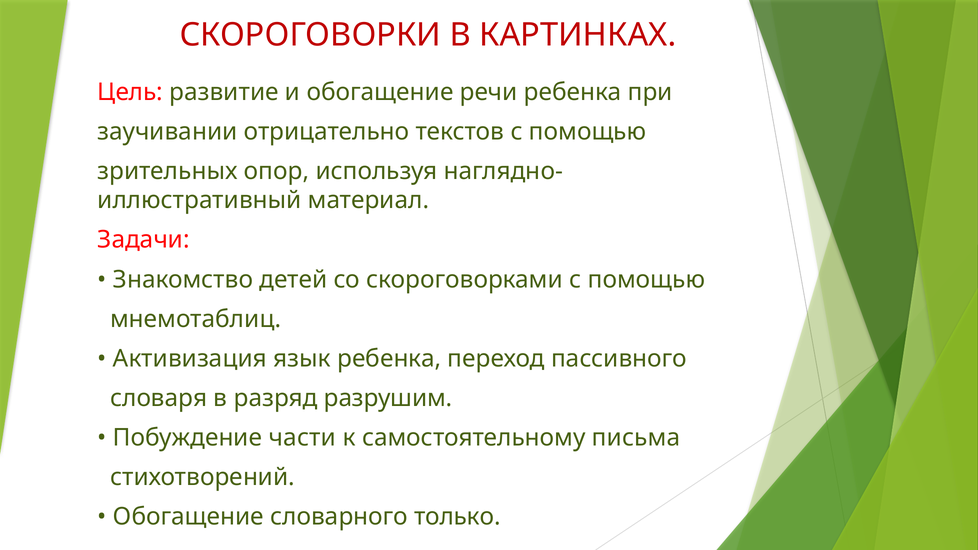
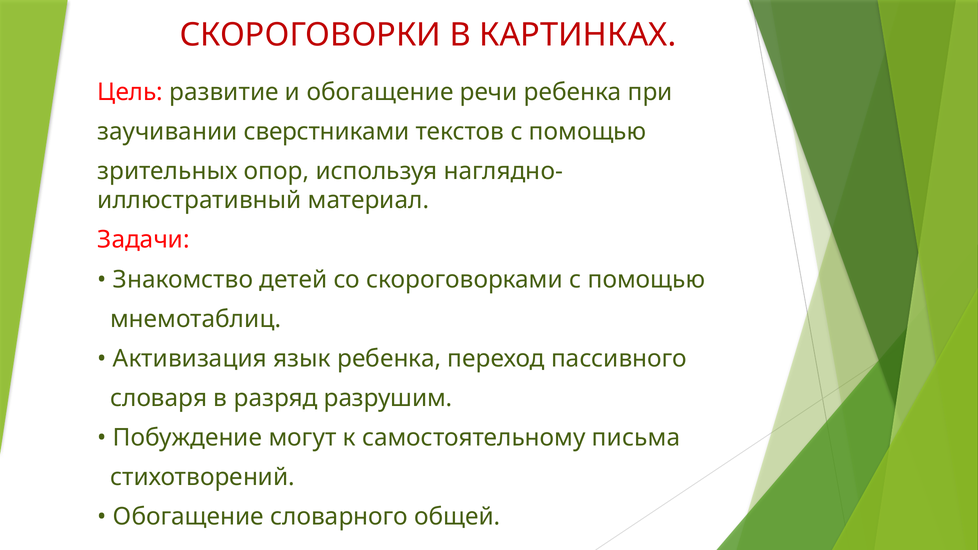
отрицательно: отрицательно -> сверстниками
части: части -> могут
только: только -> общей
